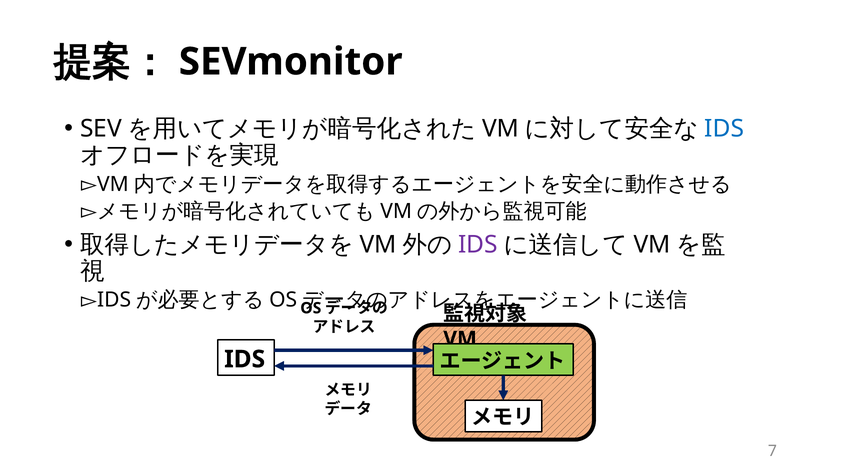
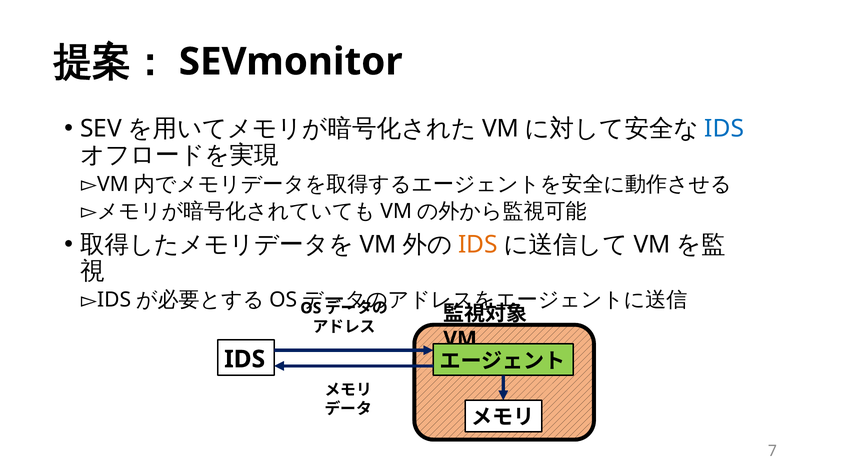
IDS at (478, 245) colour: purple -> orange
